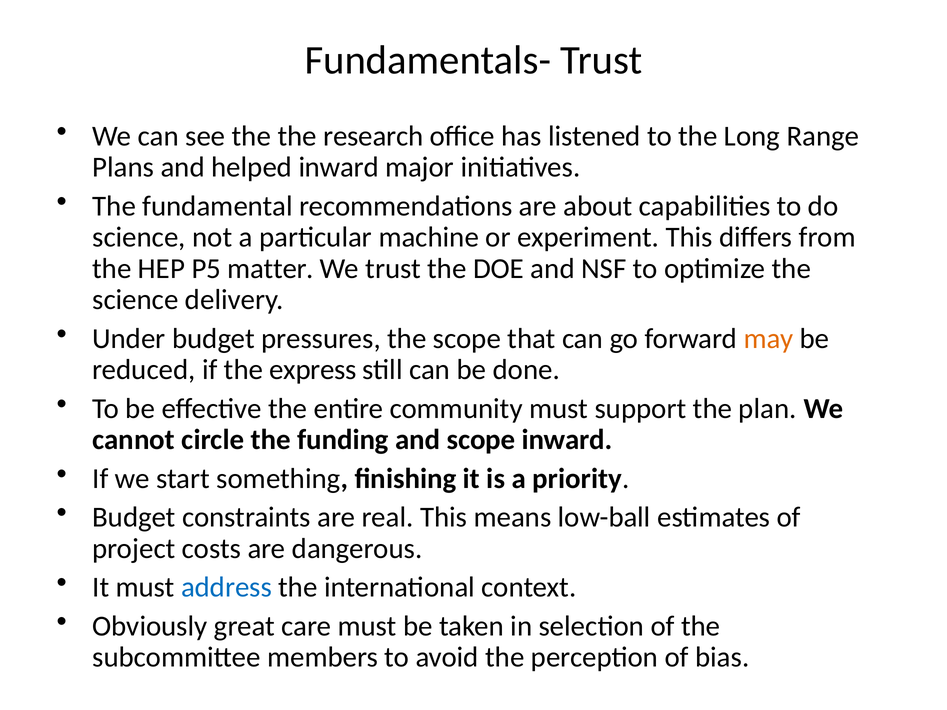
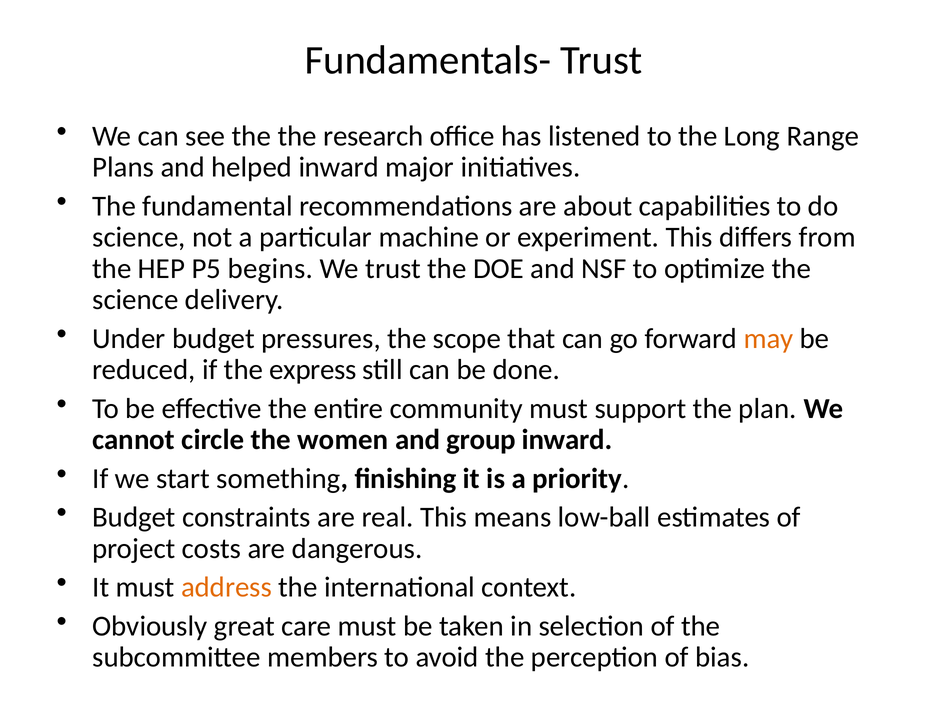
matter: matter -> begins
funding: funding -> women
and scope: scope -> group
address colour: blue -> orange
